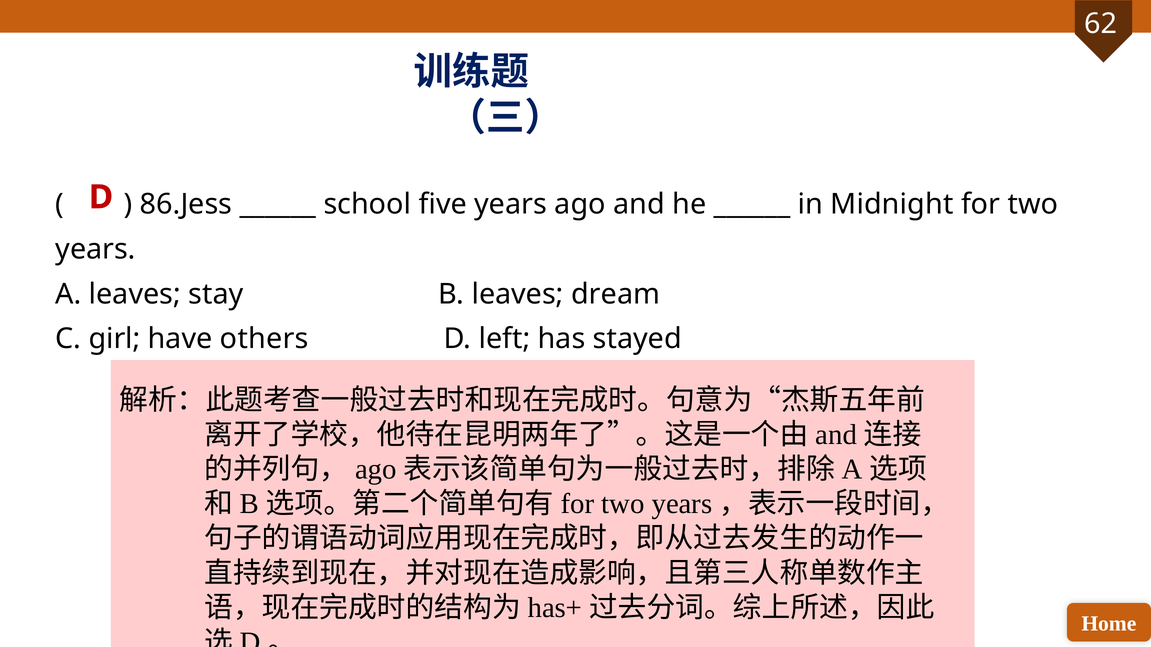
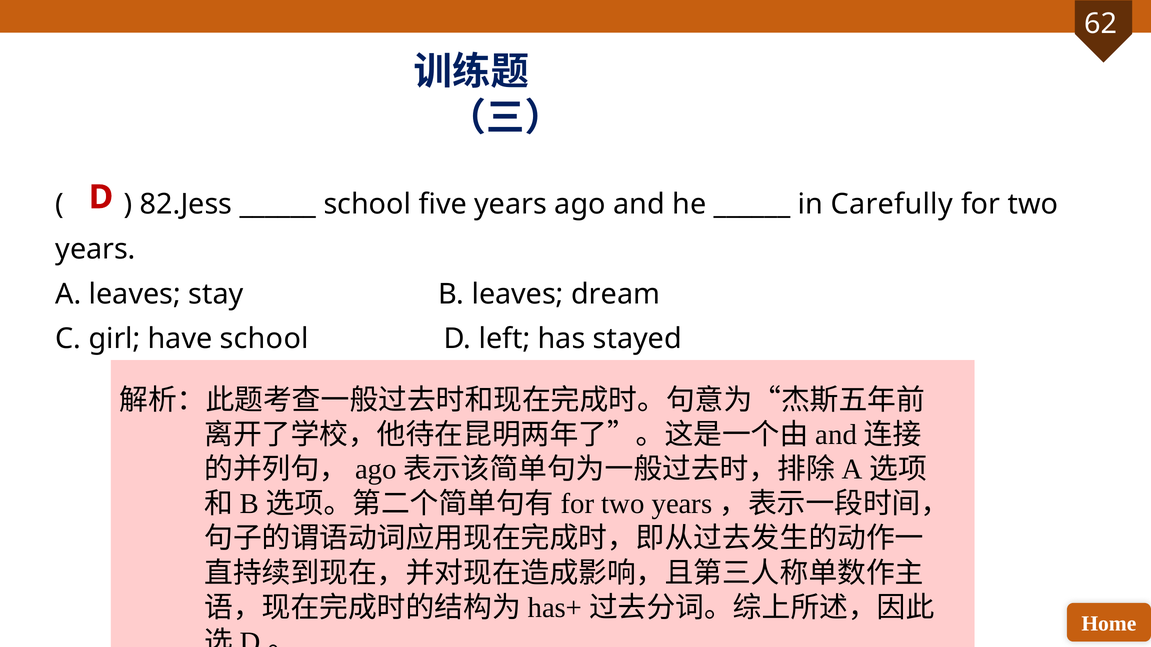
86.Jess: 86.Jess -> 82.Jess
Midnight: Midnight -> Carefully
have others: others -> school
